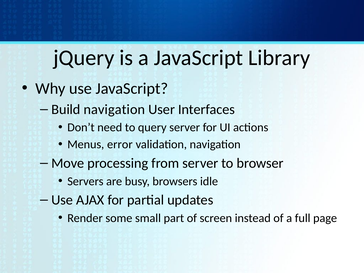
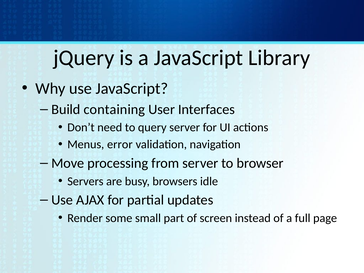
Build navigation: navigation -> containing
